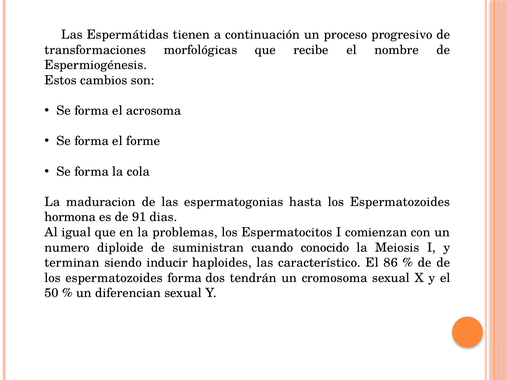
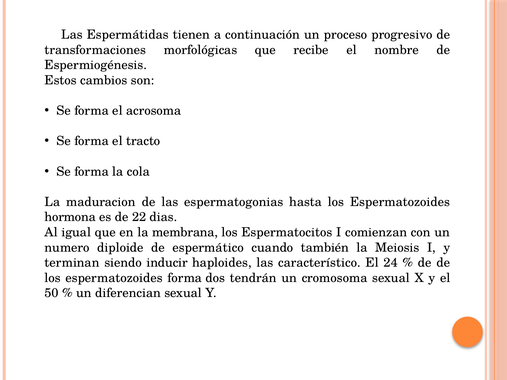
forme: forme -> tracto
91: 91 -> 22
problemas: problemas -> membrana
suministran: suministran -> espermático
conocido: conocido -> también
86: 86 -> 24
